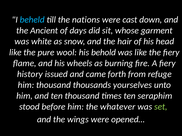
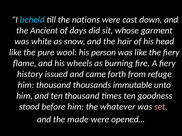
behold: behold -> person
yourselves: yourselves -> immutable
seraphim: seraphim -> goodness
set colour: light green -> pink
wings: wings -> made
